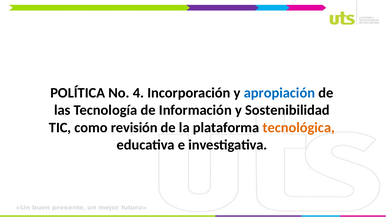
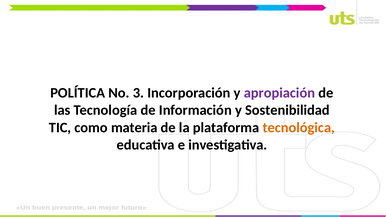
4: 4 -> 3
apropiación colour: blue -> purple
revisión: revisión -> materia
